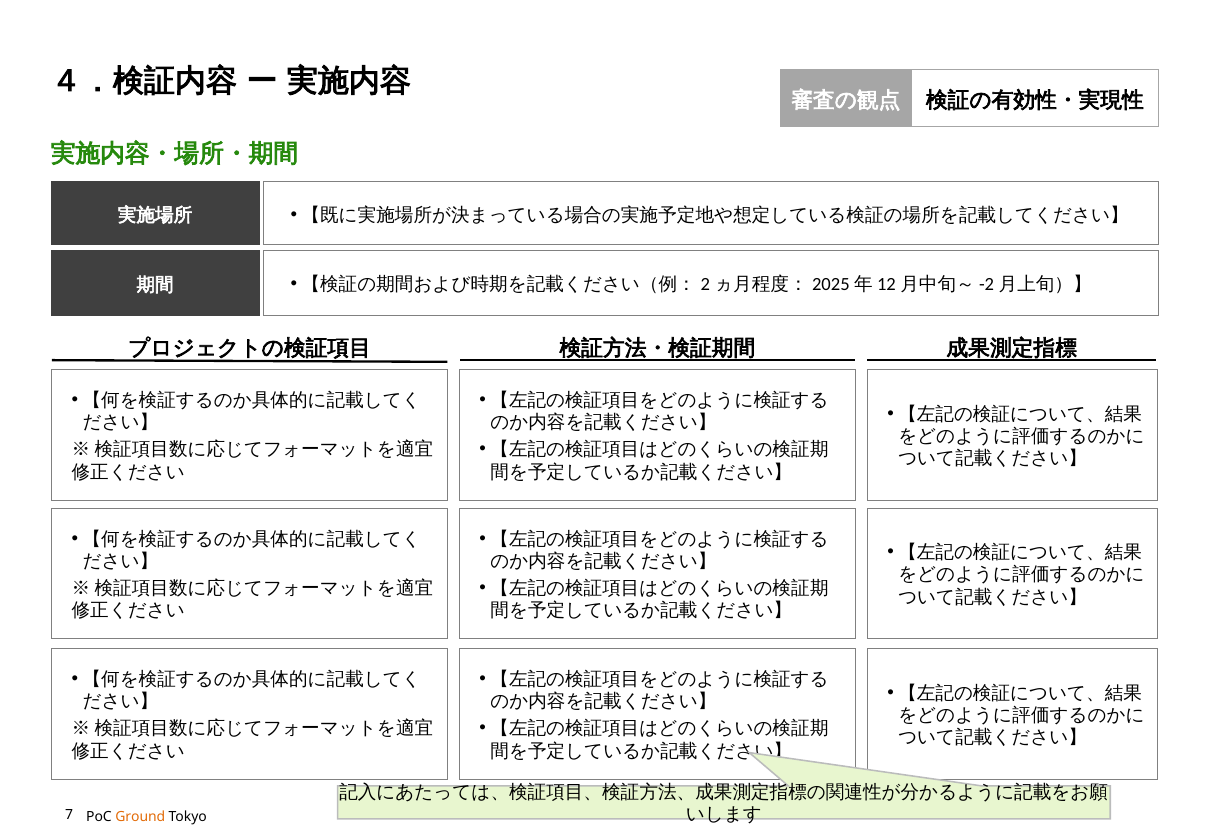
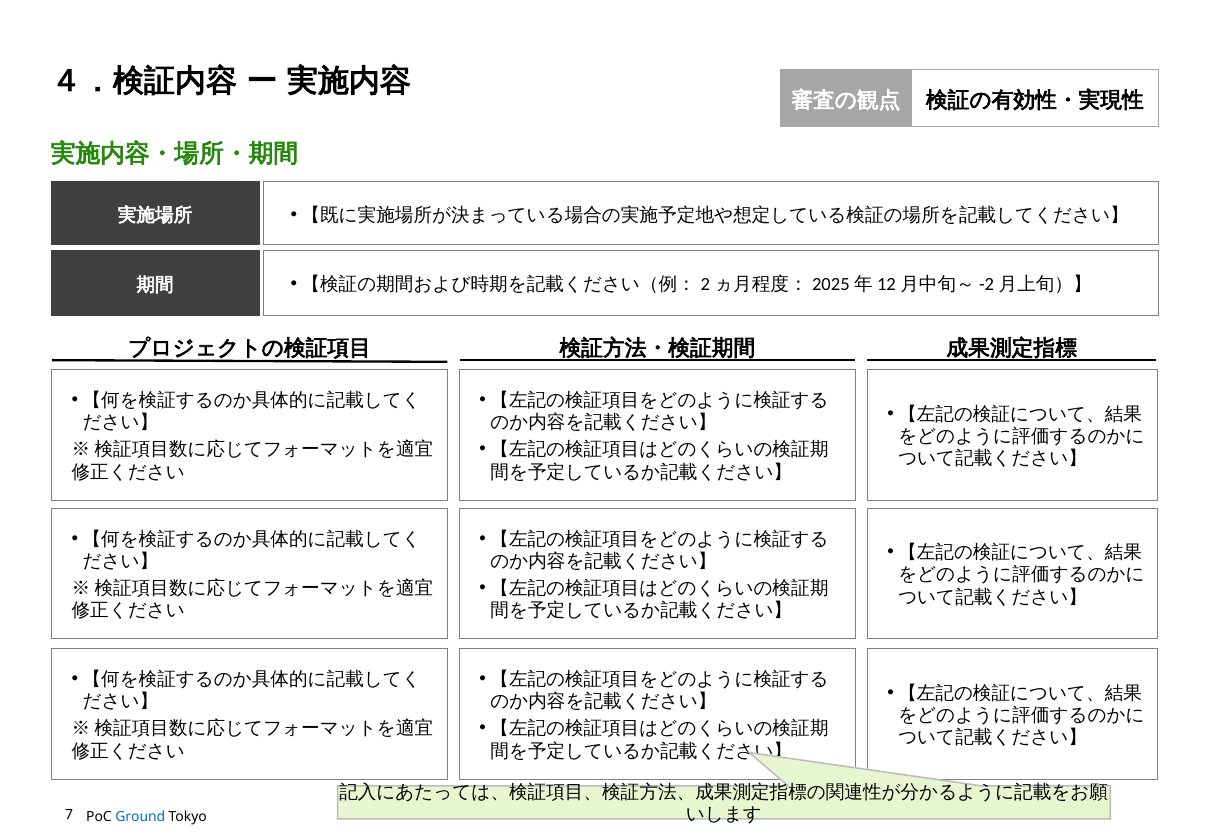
Ground colour: orange -> blue
